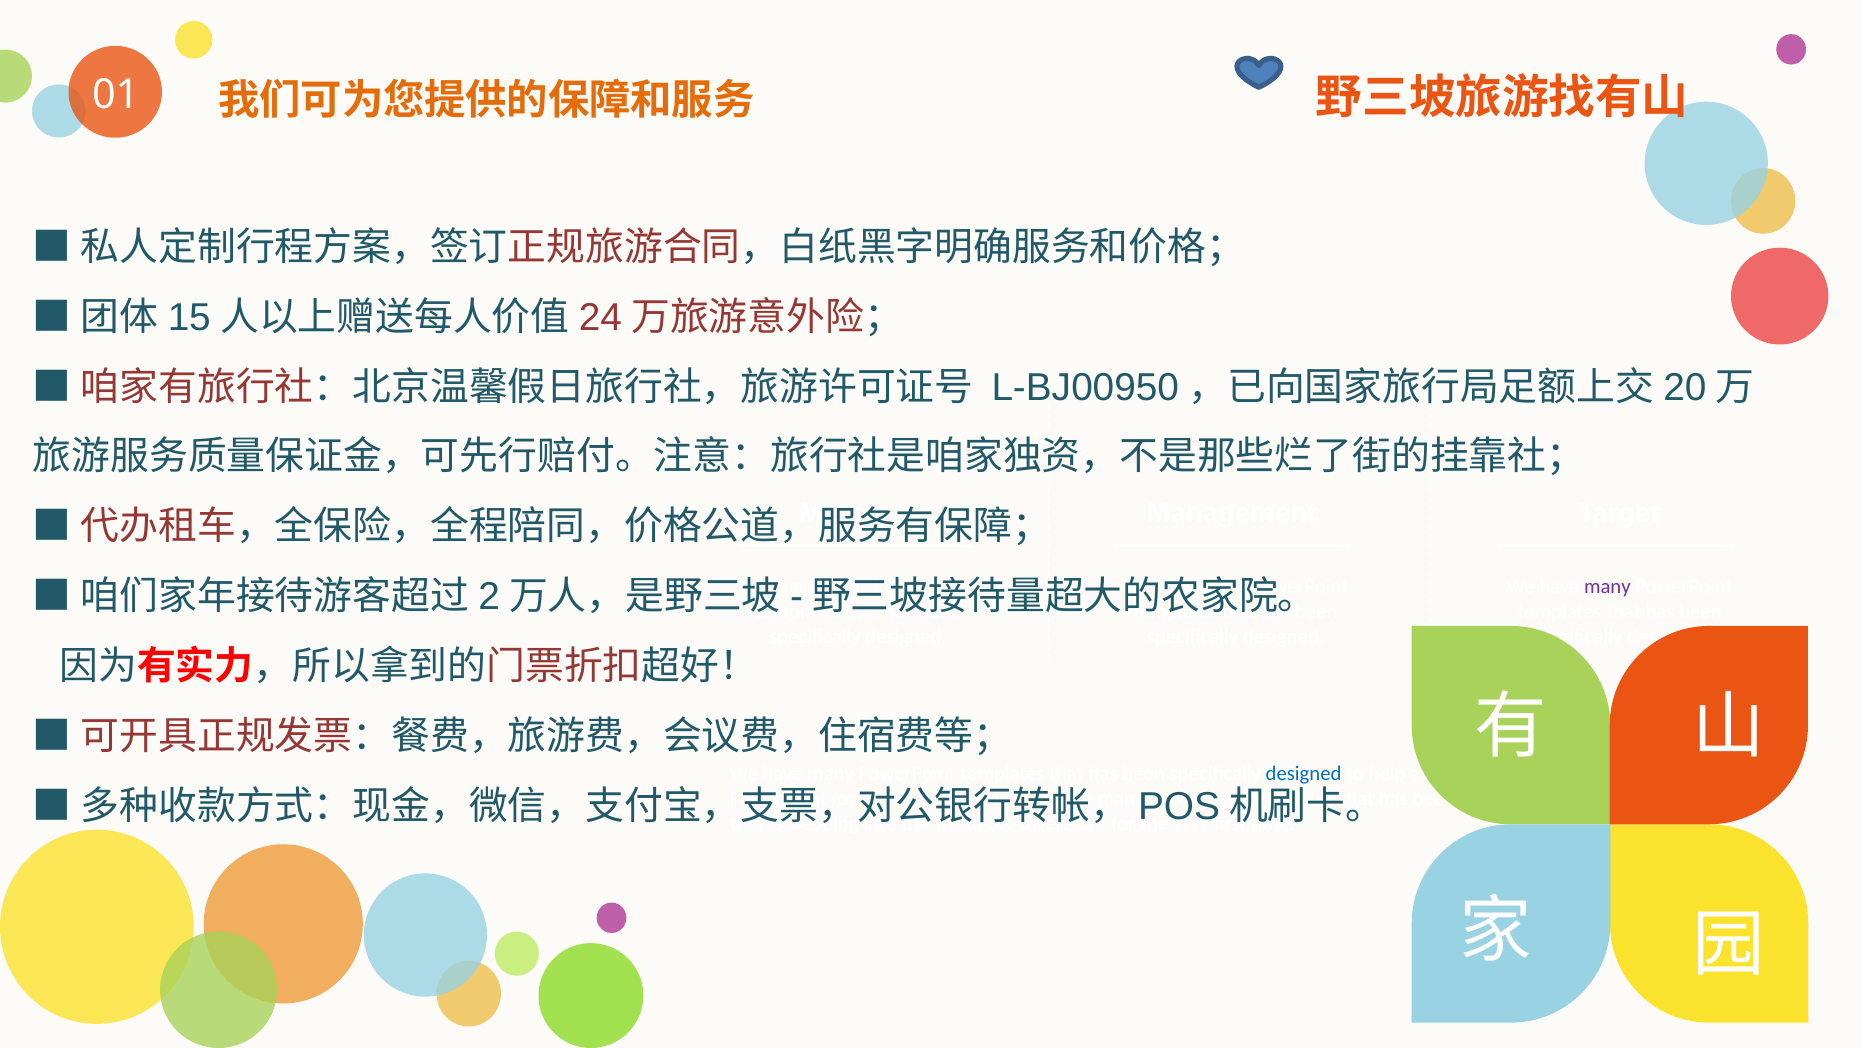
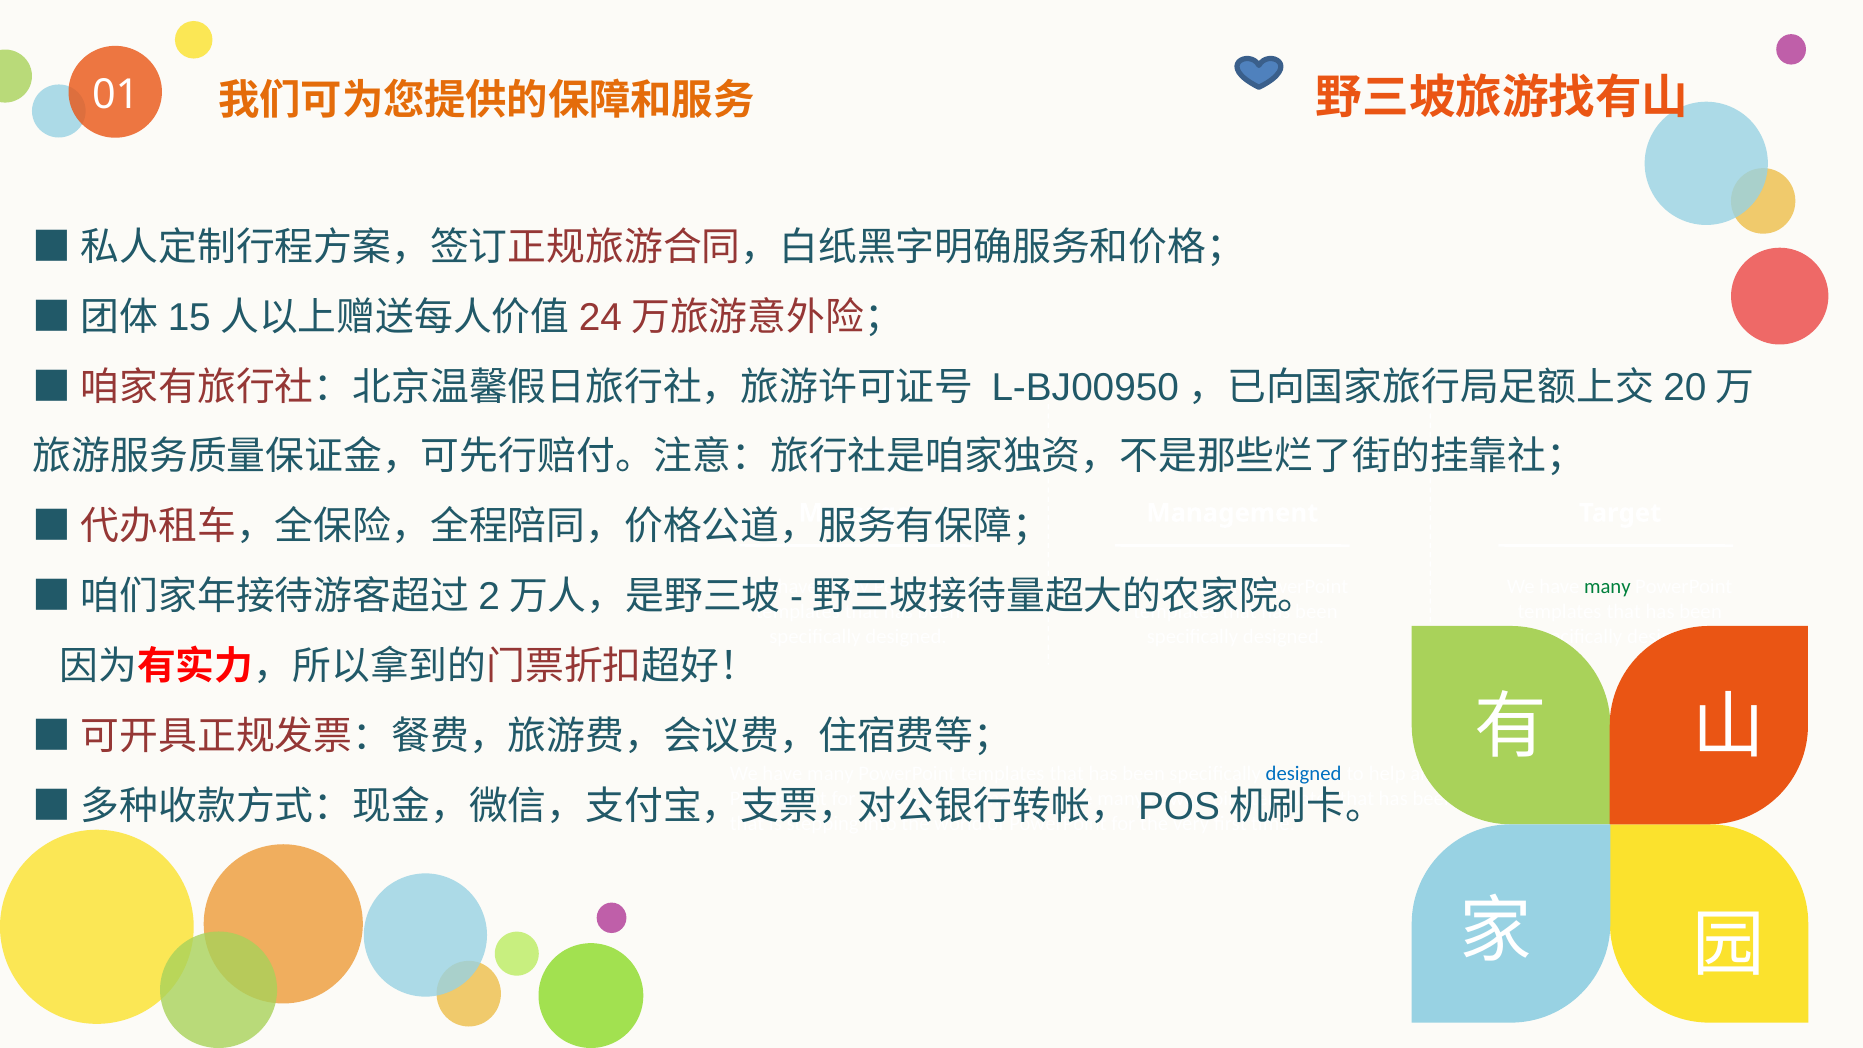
many at (1607, 587) colour: purple -> green
